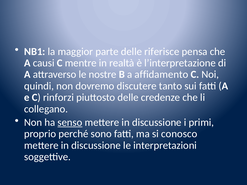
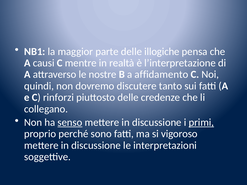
riferisce: riferisce -> illogiche
primi underline: none -> present
conosco: conosco -> vigoroso
